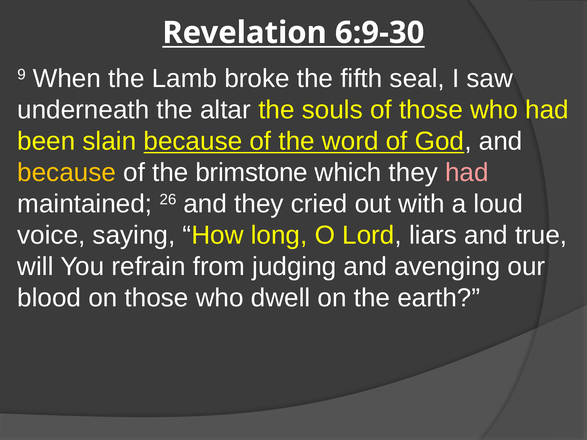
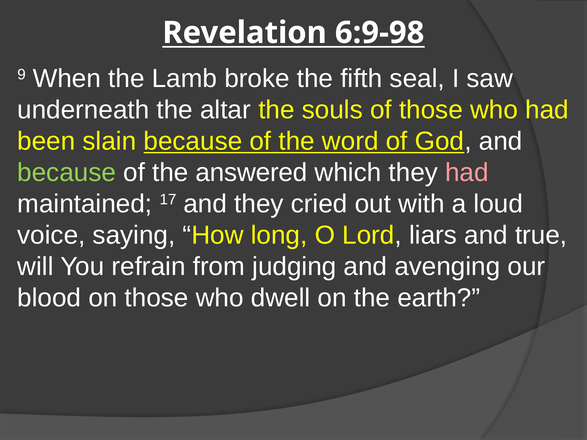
6:9-30: 6:9-30 -> 6:9-98
because at (67, 173) colour: yellow -> light green
brimstone: brimstone -> answered
26: 26 -> 17
